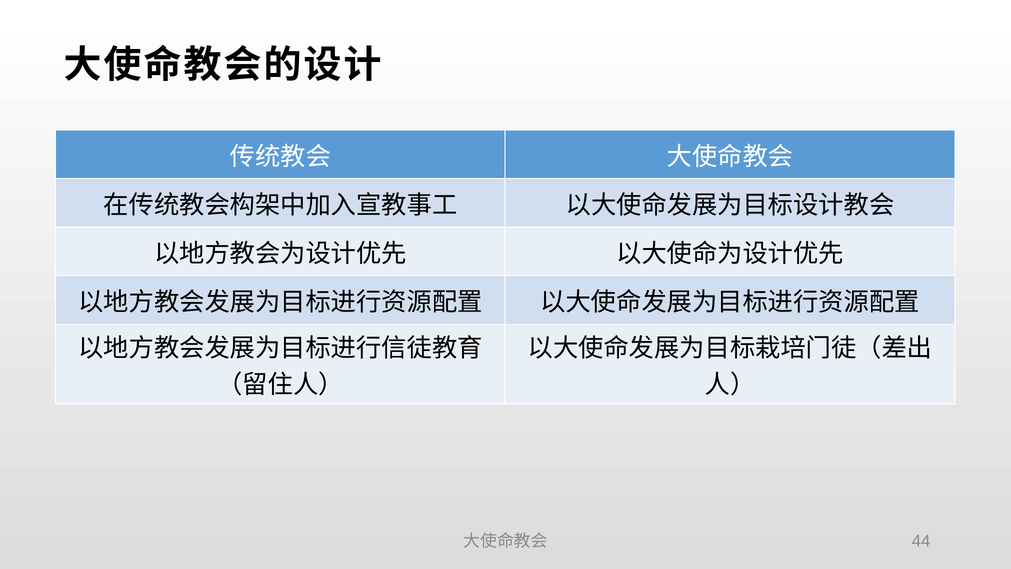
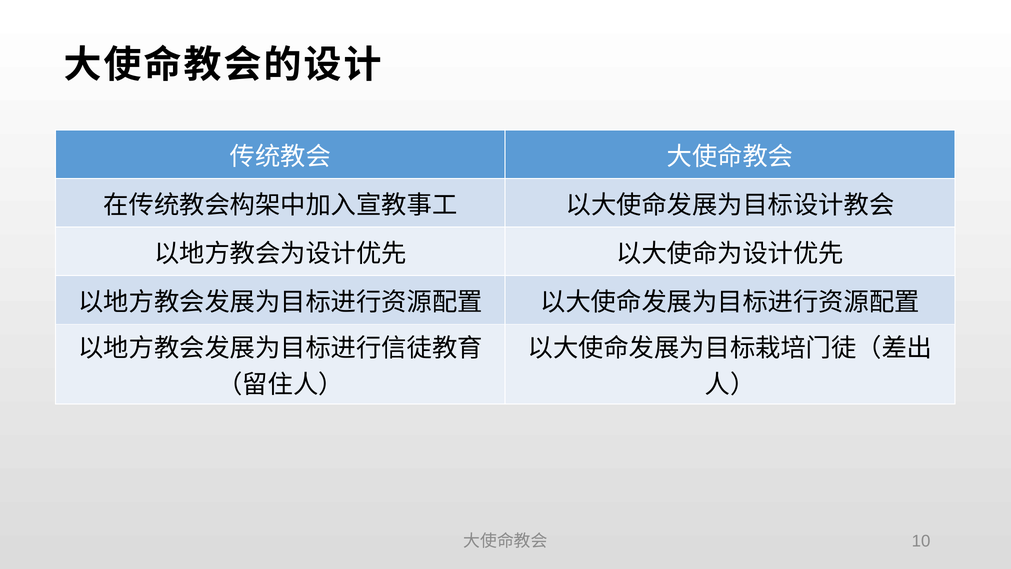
44: 44 -> 10
